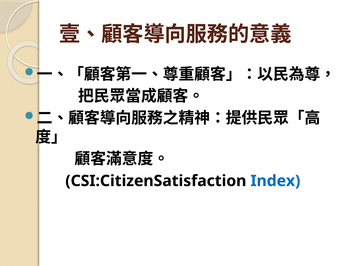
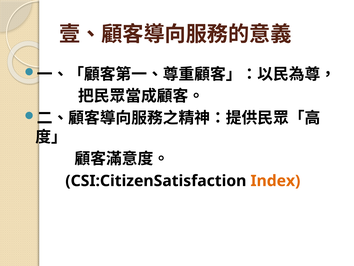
Index colour: blue -> orange
